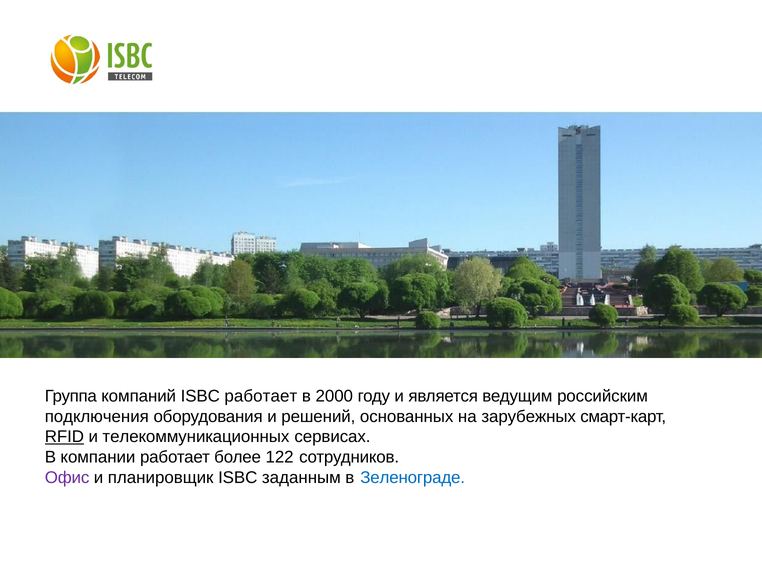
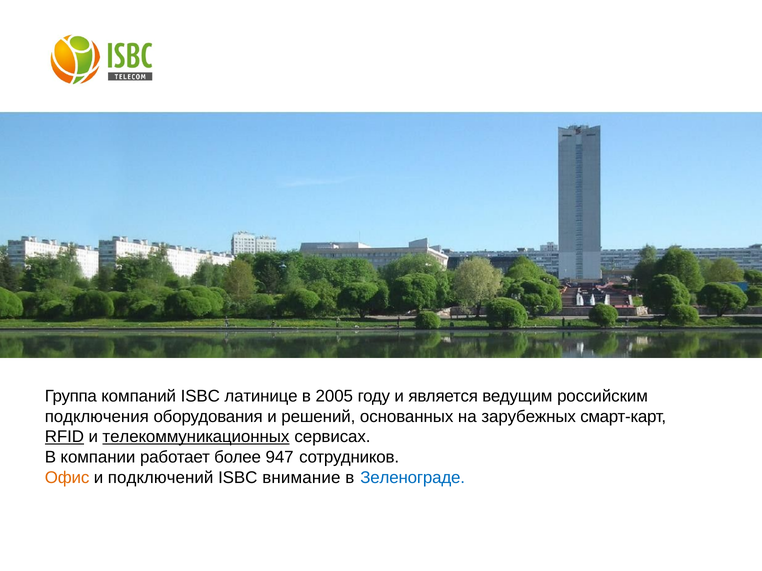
ISBC работает: работает -> латинице
2000: 2000 -> 2005
телекоммуникационных underline: none -> present
122: 122 -> 947
Офис colour: purple -> orange
планировщик: планировщик -> подключений
заданным: заданным -> внимание
